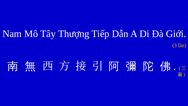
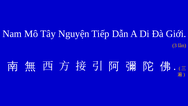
Thượng: Thượng -> Nguyện
